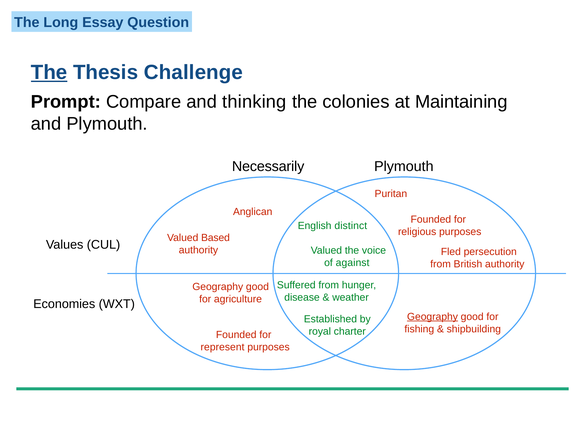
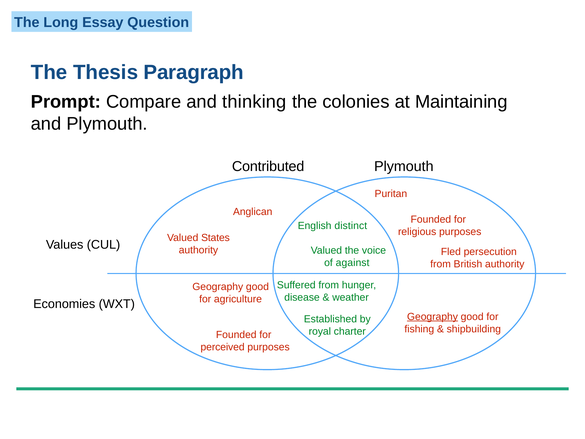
The at (49, 72) underline: present -> none
Challenge: Challenge -> Paragraph
Necessarily: Necessarily -> Contributed
Based: Based -> States
represent: represent -> perceived
